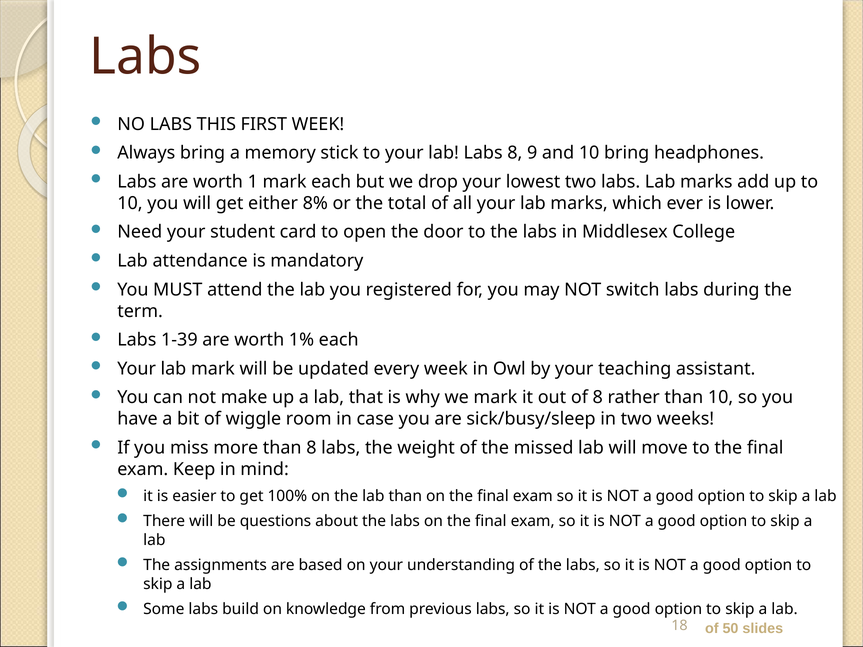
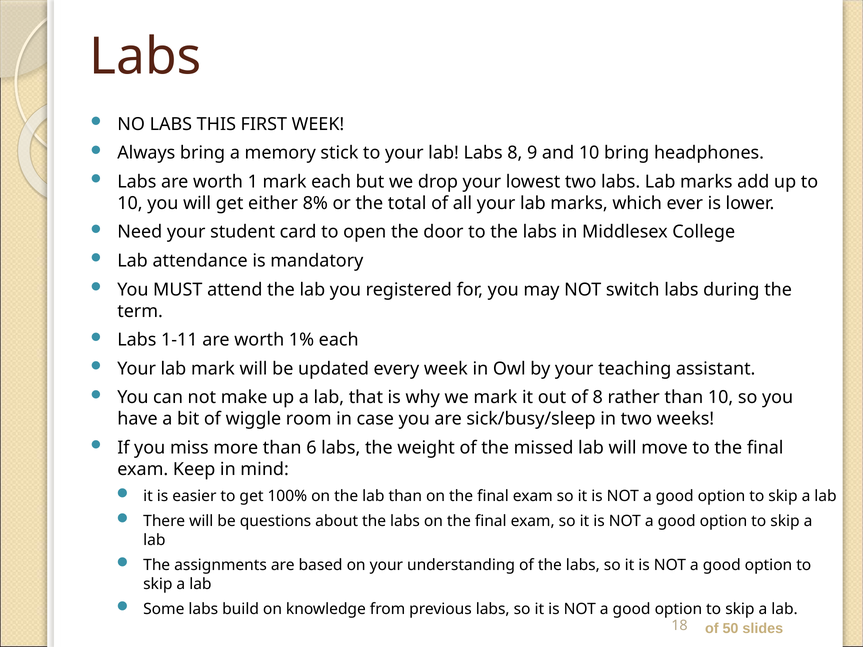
1-39: 1-39 -> 1-11
than 8: 8 -> 6
